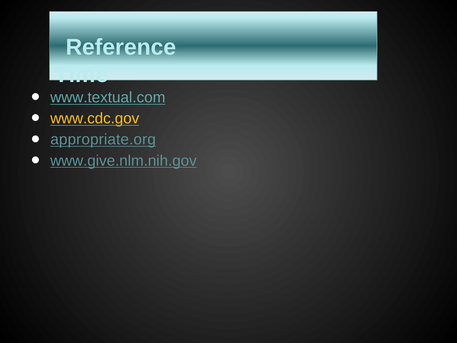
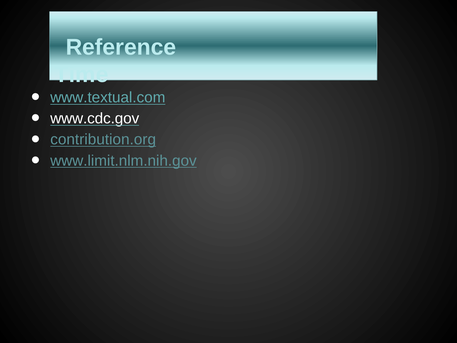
www.cdc.gov colour: yellow -> white
appropriate.org: appropriate.org -> contribution.org
www.give.nlm.nih.gov: www.give.nlm.nih.gov -> www.limit.nlm.nih.gov
